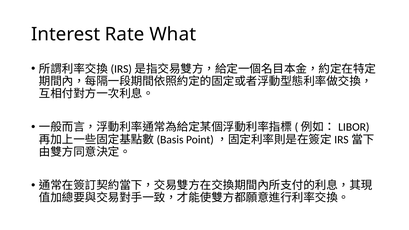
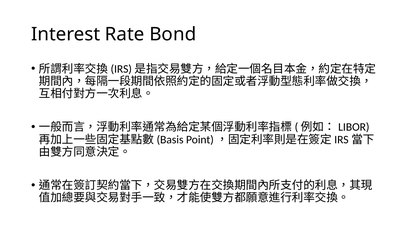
What: What -> Bond
